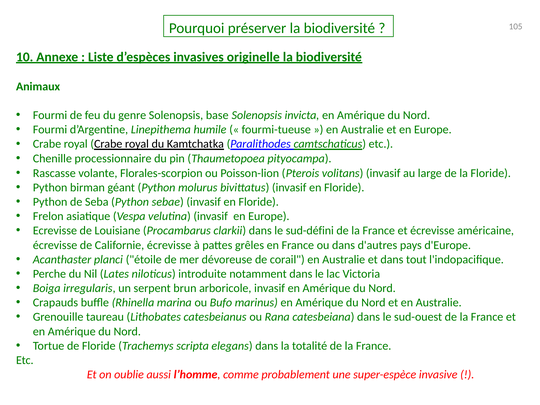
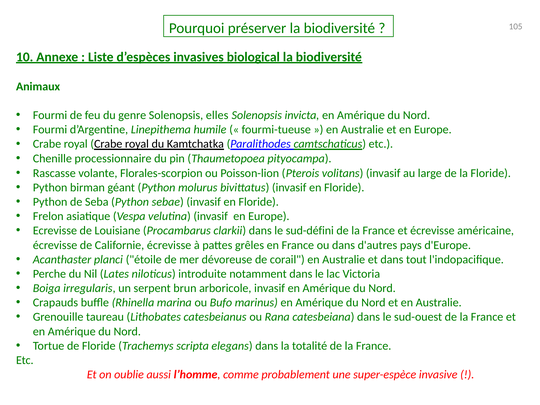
originelle: originelle -> biological
base: base -> elles
